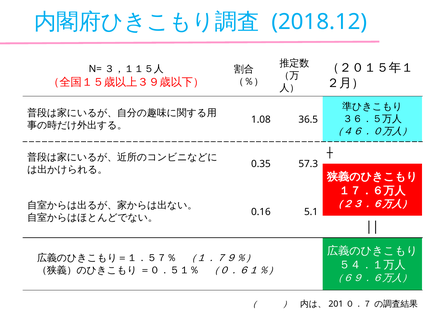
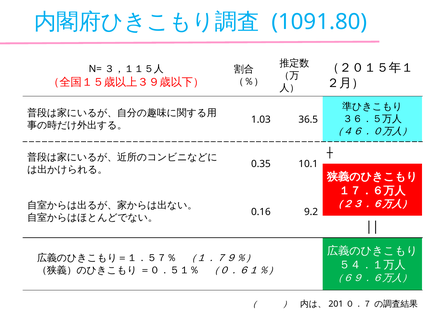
2018.12: 2018.12 -> 1091.80
1.08: 1.08 -> 1.03
57.3: 57.3 -> 10.1
5.1: 5.1 -> 9.2
